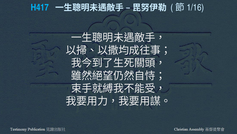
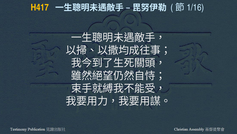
H417 colour: light blue -> yellow
